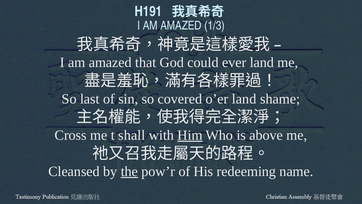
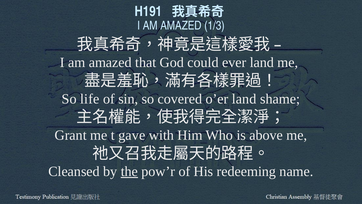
last: last -> life
Cross: Cross -> Grant
shall: shall -> gave
Him underline: present -> none
